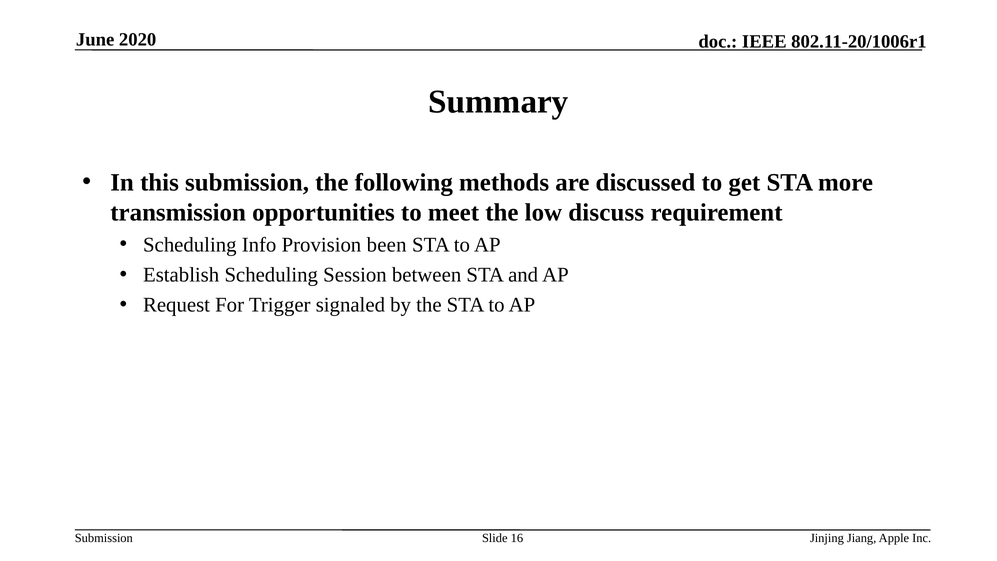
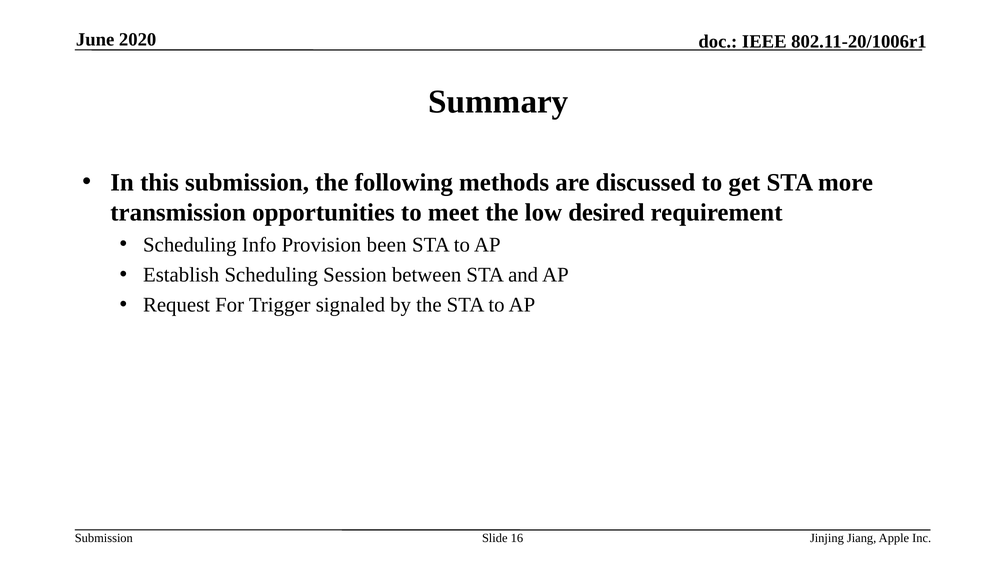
discuss: discuss -> desired
